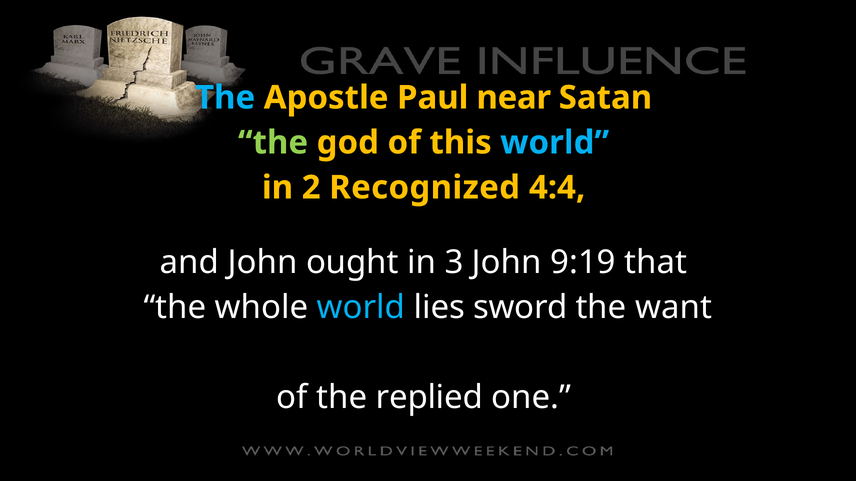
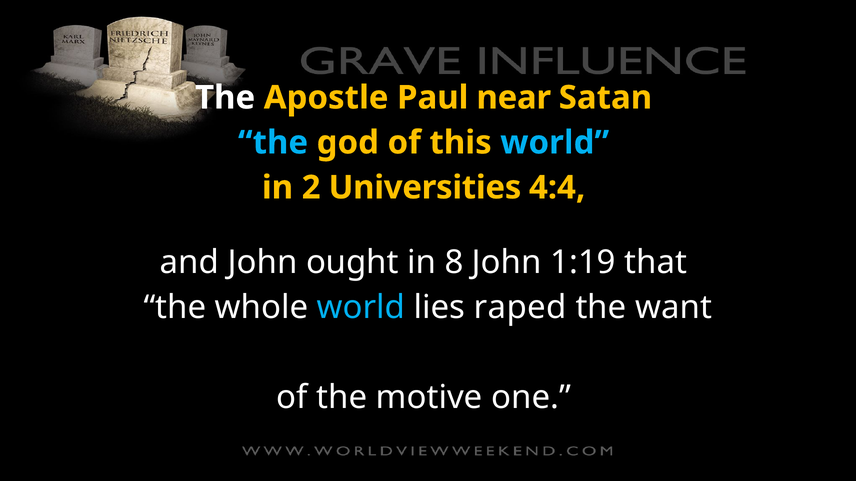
The at (225, 98) colour: light blue -> white
the at (273, 143) colour: light green -> light blue
Recognized: Recognized -> Universities
3: 3 -> 8
9:19: 9:19 -> 1:19
sword: sword -> raped
replied: replied -> motive
